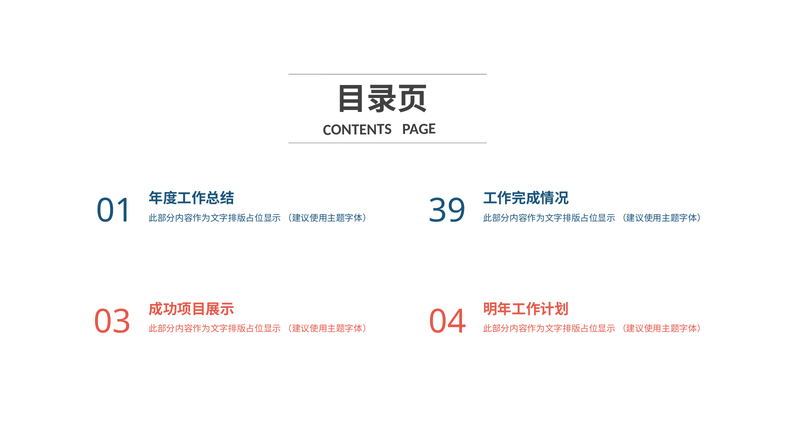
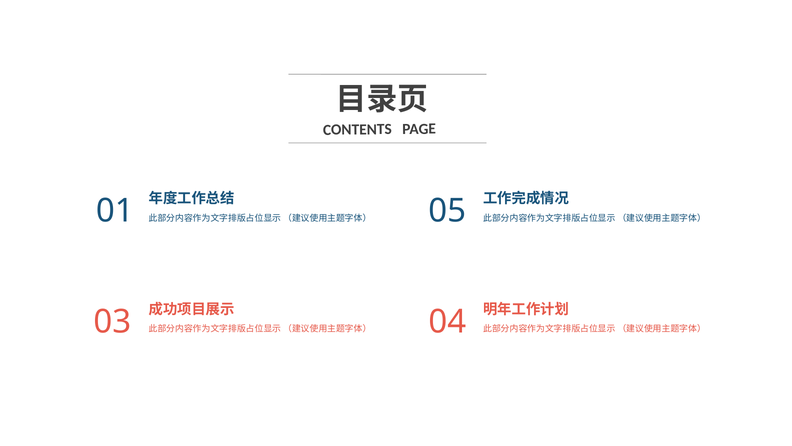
39: 39 -> 05
